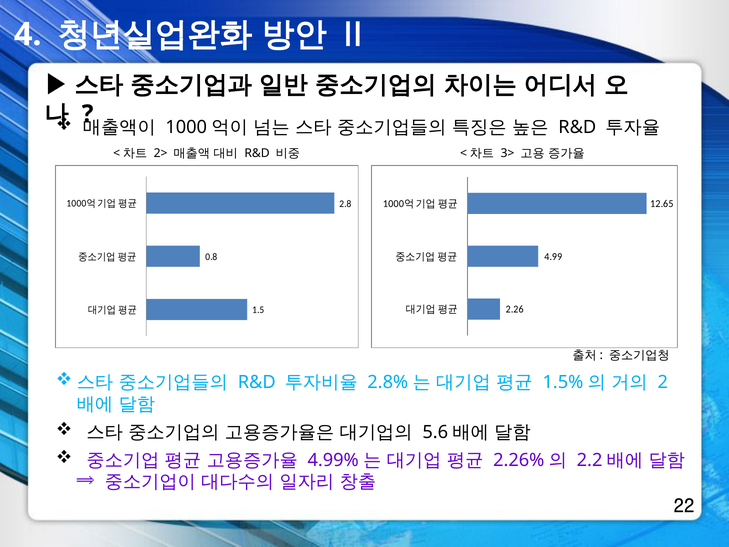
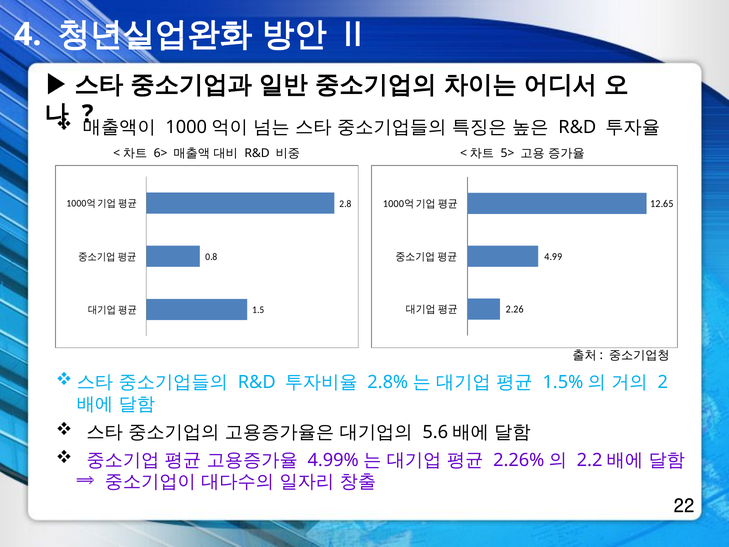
2>: 2> -> 6>
3>: 3> -> 5>
